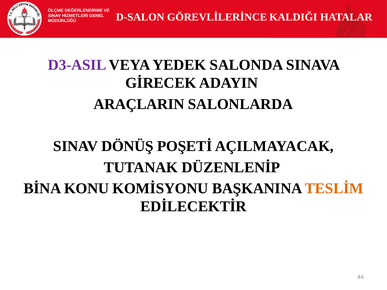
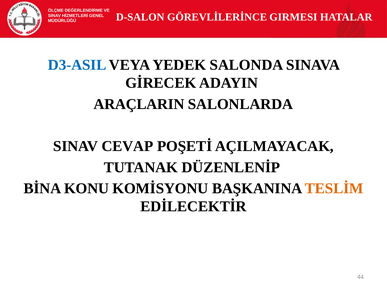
KALDIĞI: KALDIĞI -> GIRMESI
D3-ASIL colour: purple -> blue
DÖNÜŞ: DÖNÜŞ -> CEVAP
